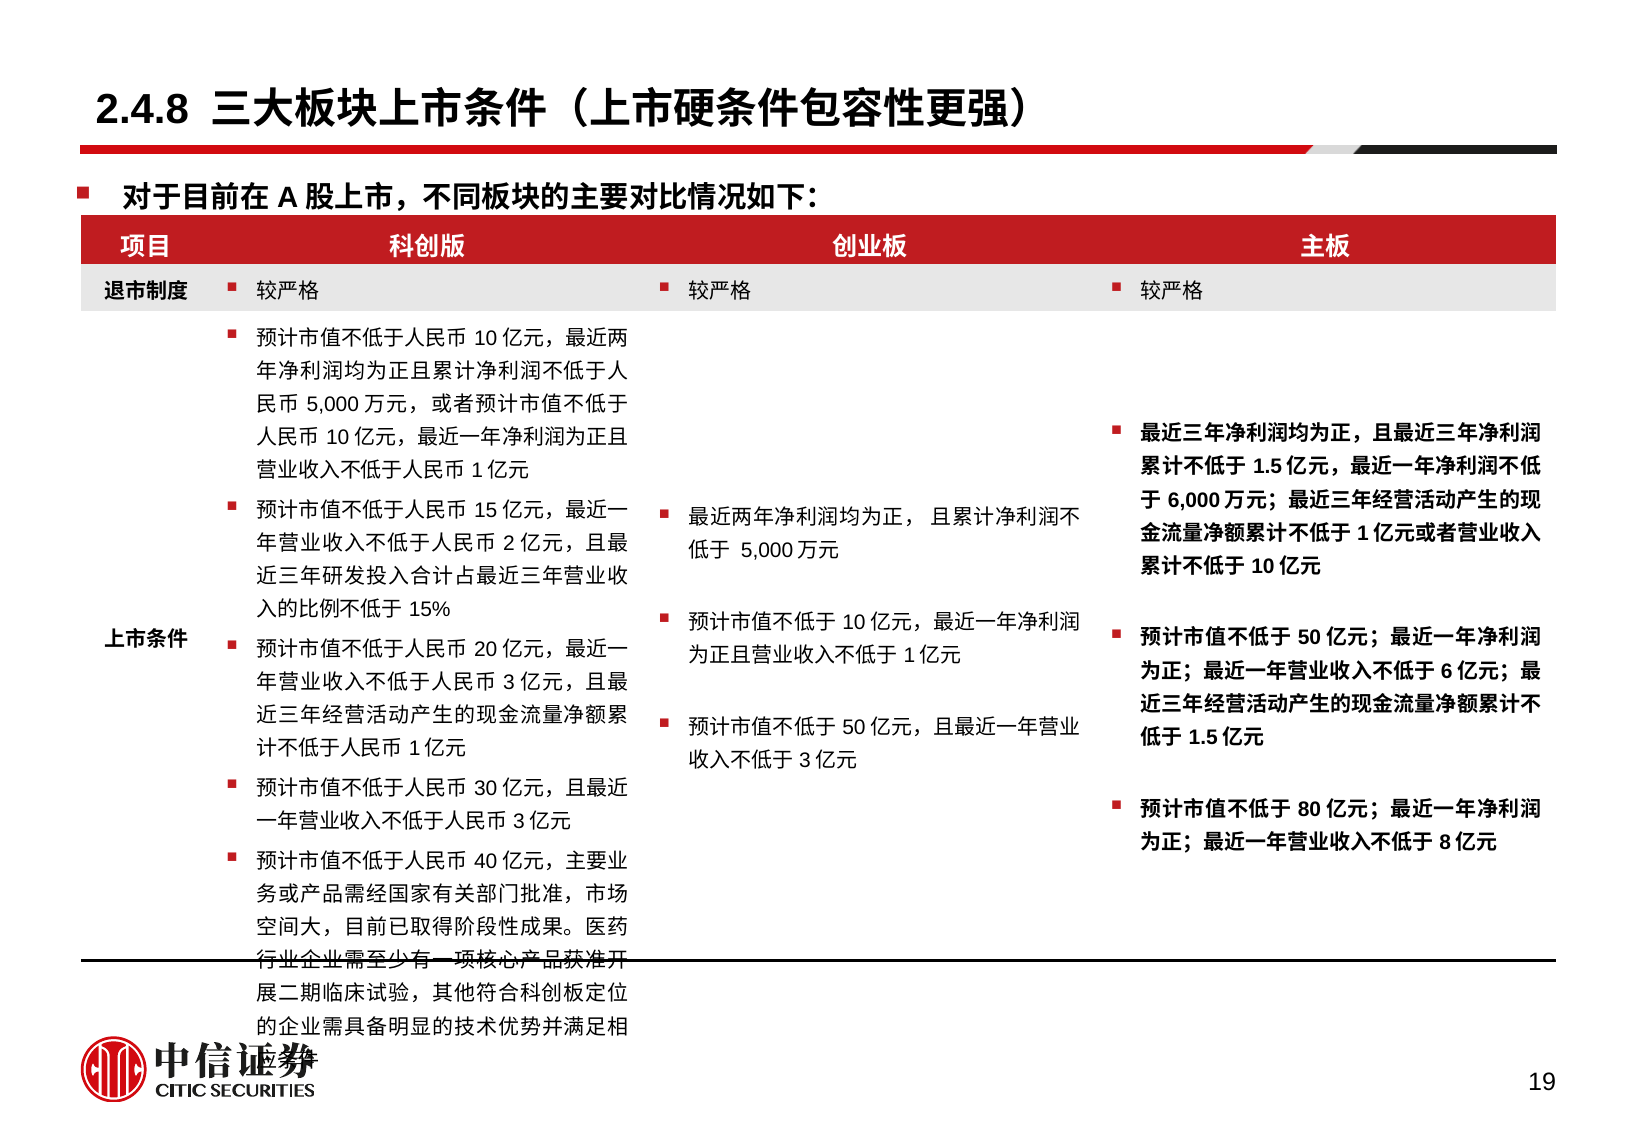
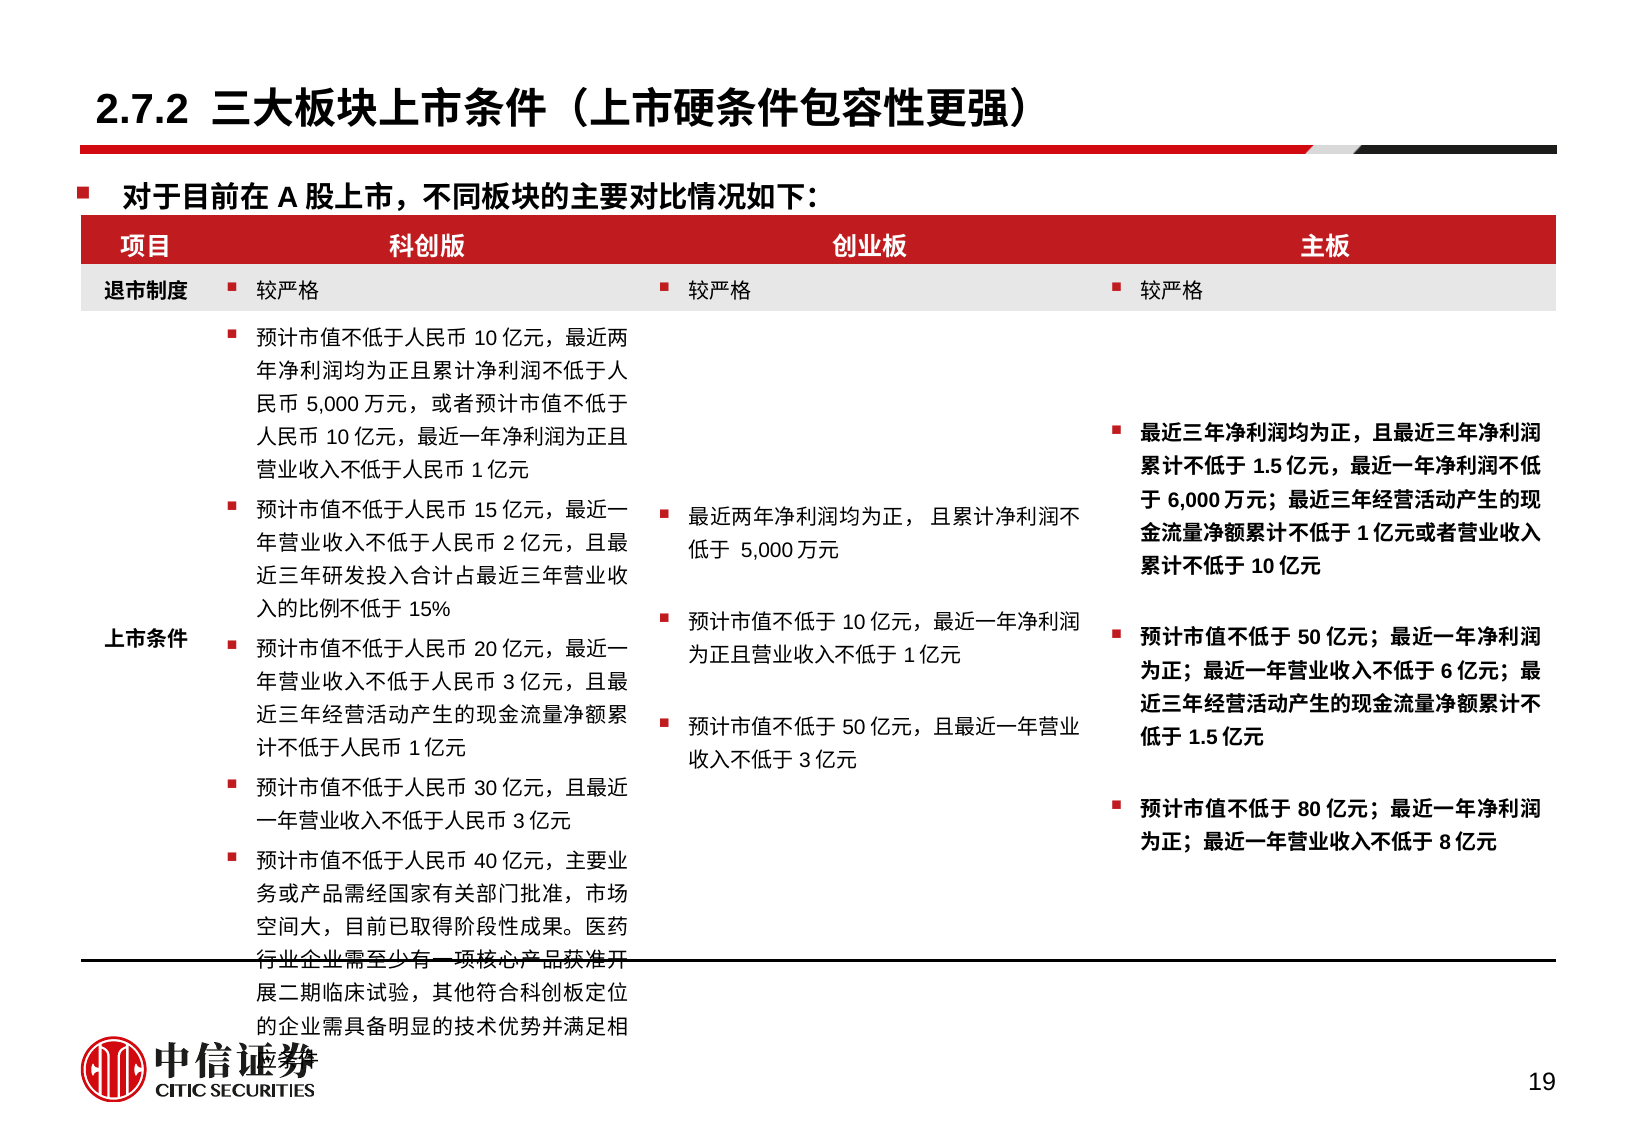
2.4.8: 2.4.8 -> 2.7.2
